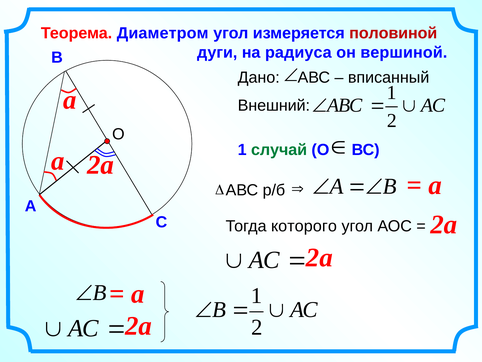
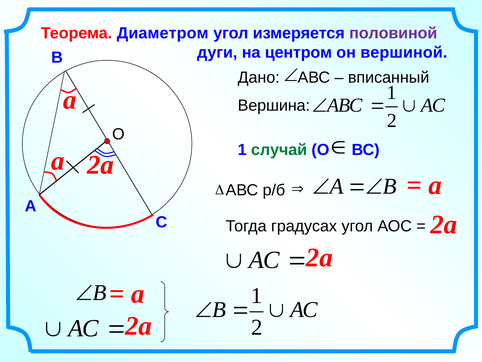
половиной colour: red -> purple
радиуса: радиуса -> центром
Внешний: Внешний -> Вершина
которого: которого -> градусах
